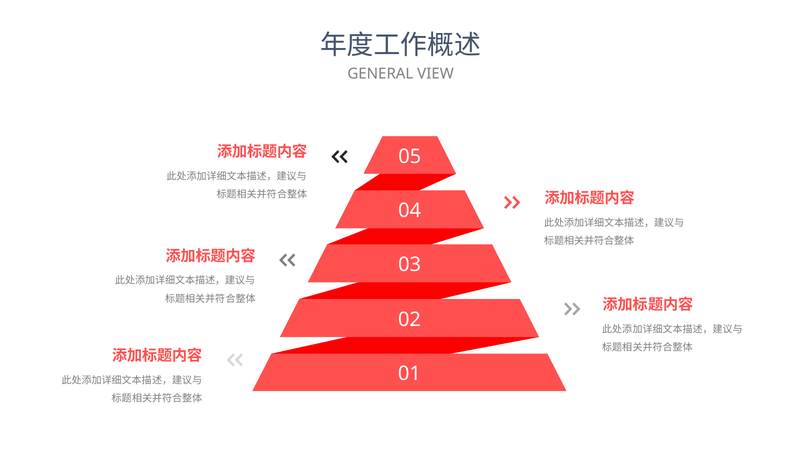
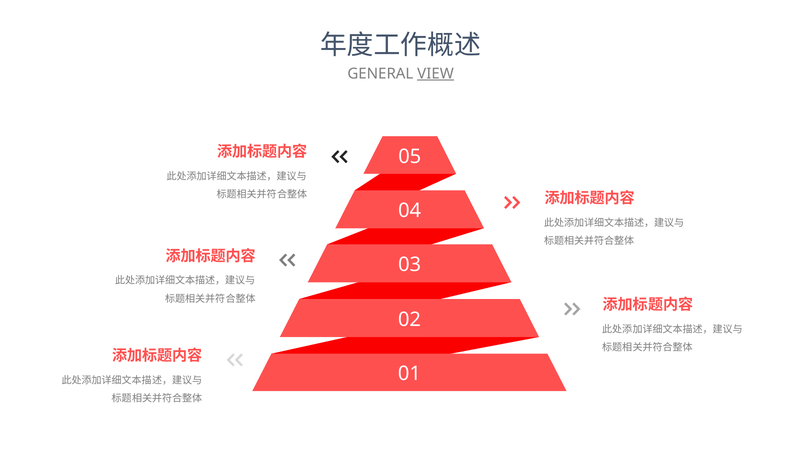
VIEW underline: none -> present
